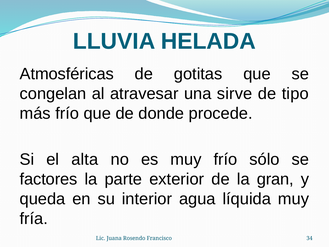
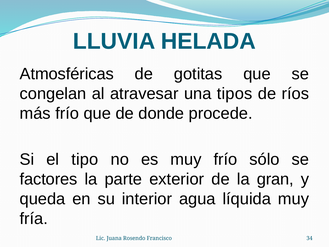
sirve: sirve -> tipos
tipo: tipo -> ríos
alta: alta -> tipo
